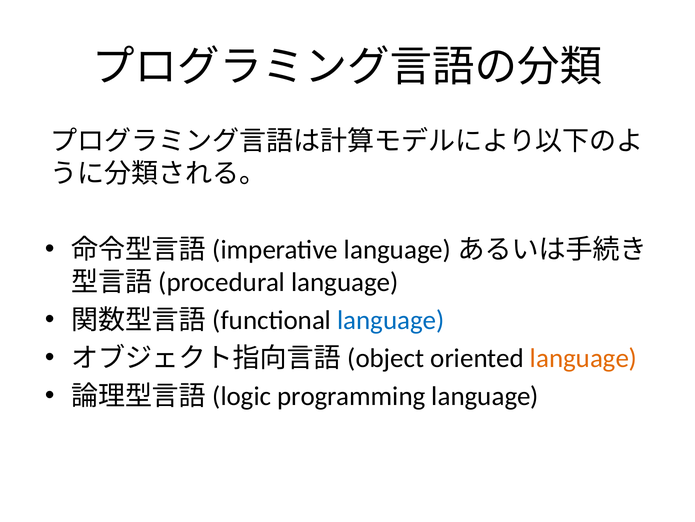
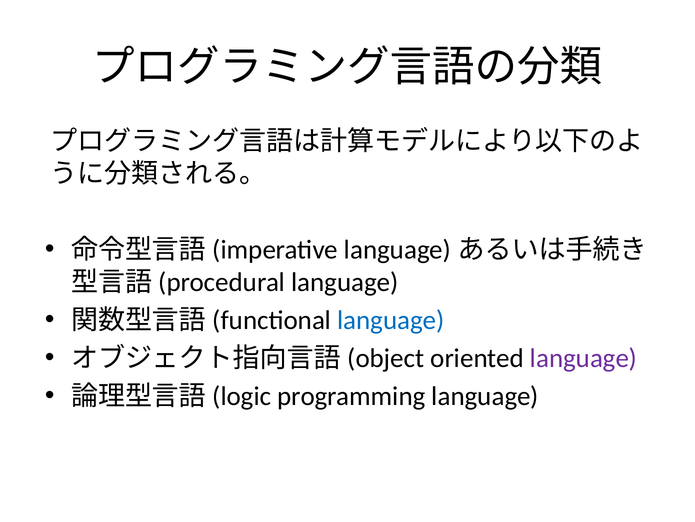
language at (584, 358) colour: orange -> purple
